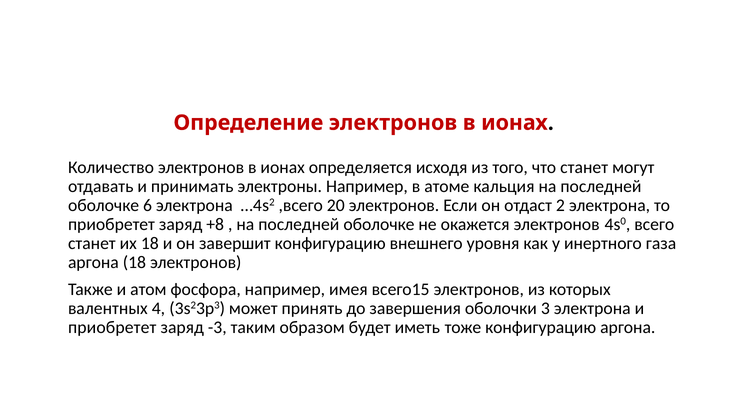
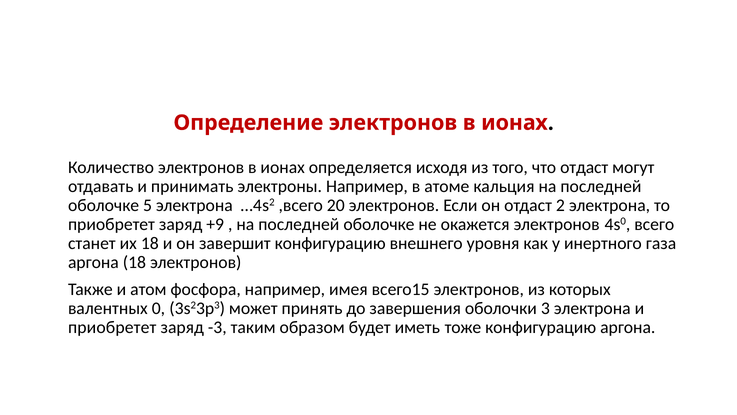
что станет: станет -> отдаст
6: 6 -> 5
+8: +8 -> +9
4: 4 -> 0
